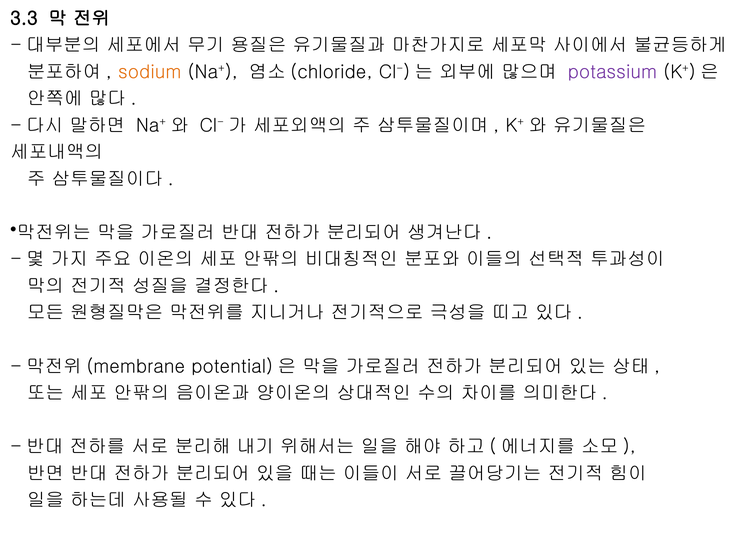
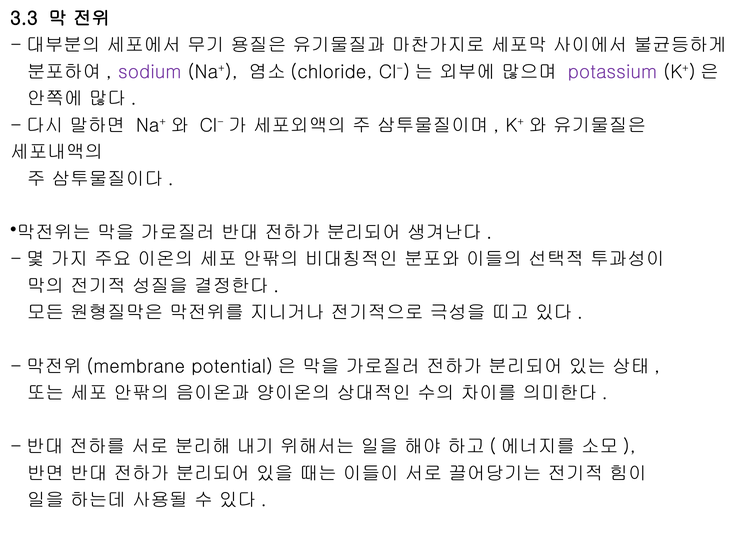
sodium colour: orange -> purple
